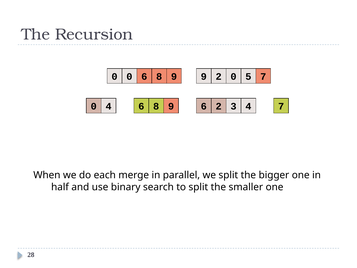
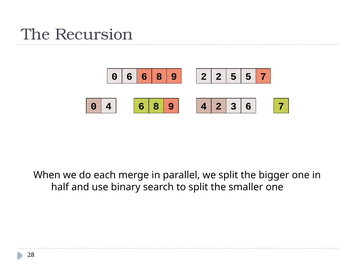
0 0: 0 -> 6
9 9: 9 -> 2
2 0: 0 -> 5
4 6: 6 -> 4
3 4: 4 -> 6
